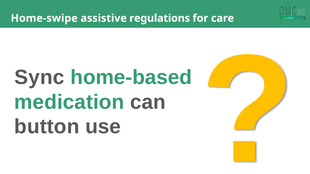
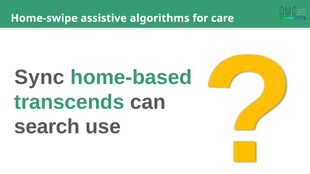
regulations: regulations -> algorithms
medication: medication -> transcends
button: button -> search
